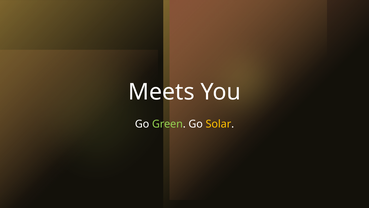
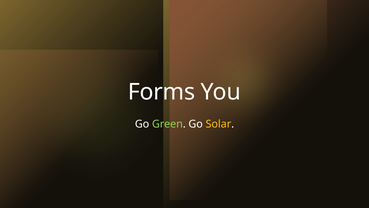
Meets: Meets -> Forms
